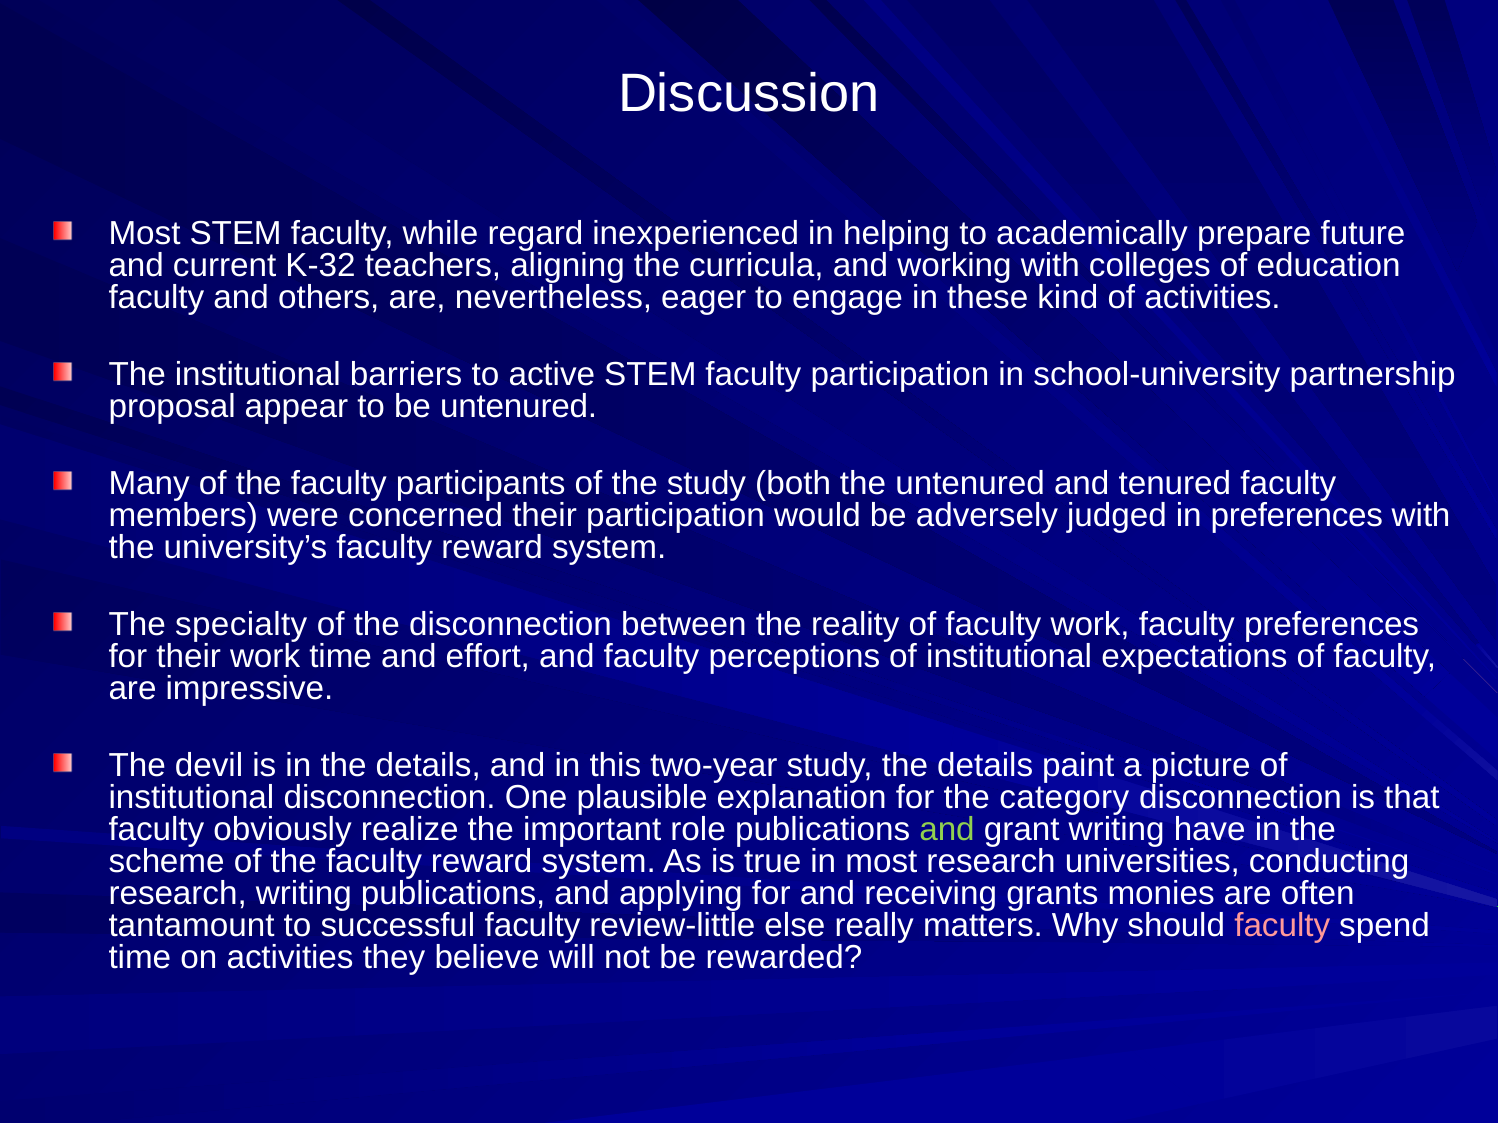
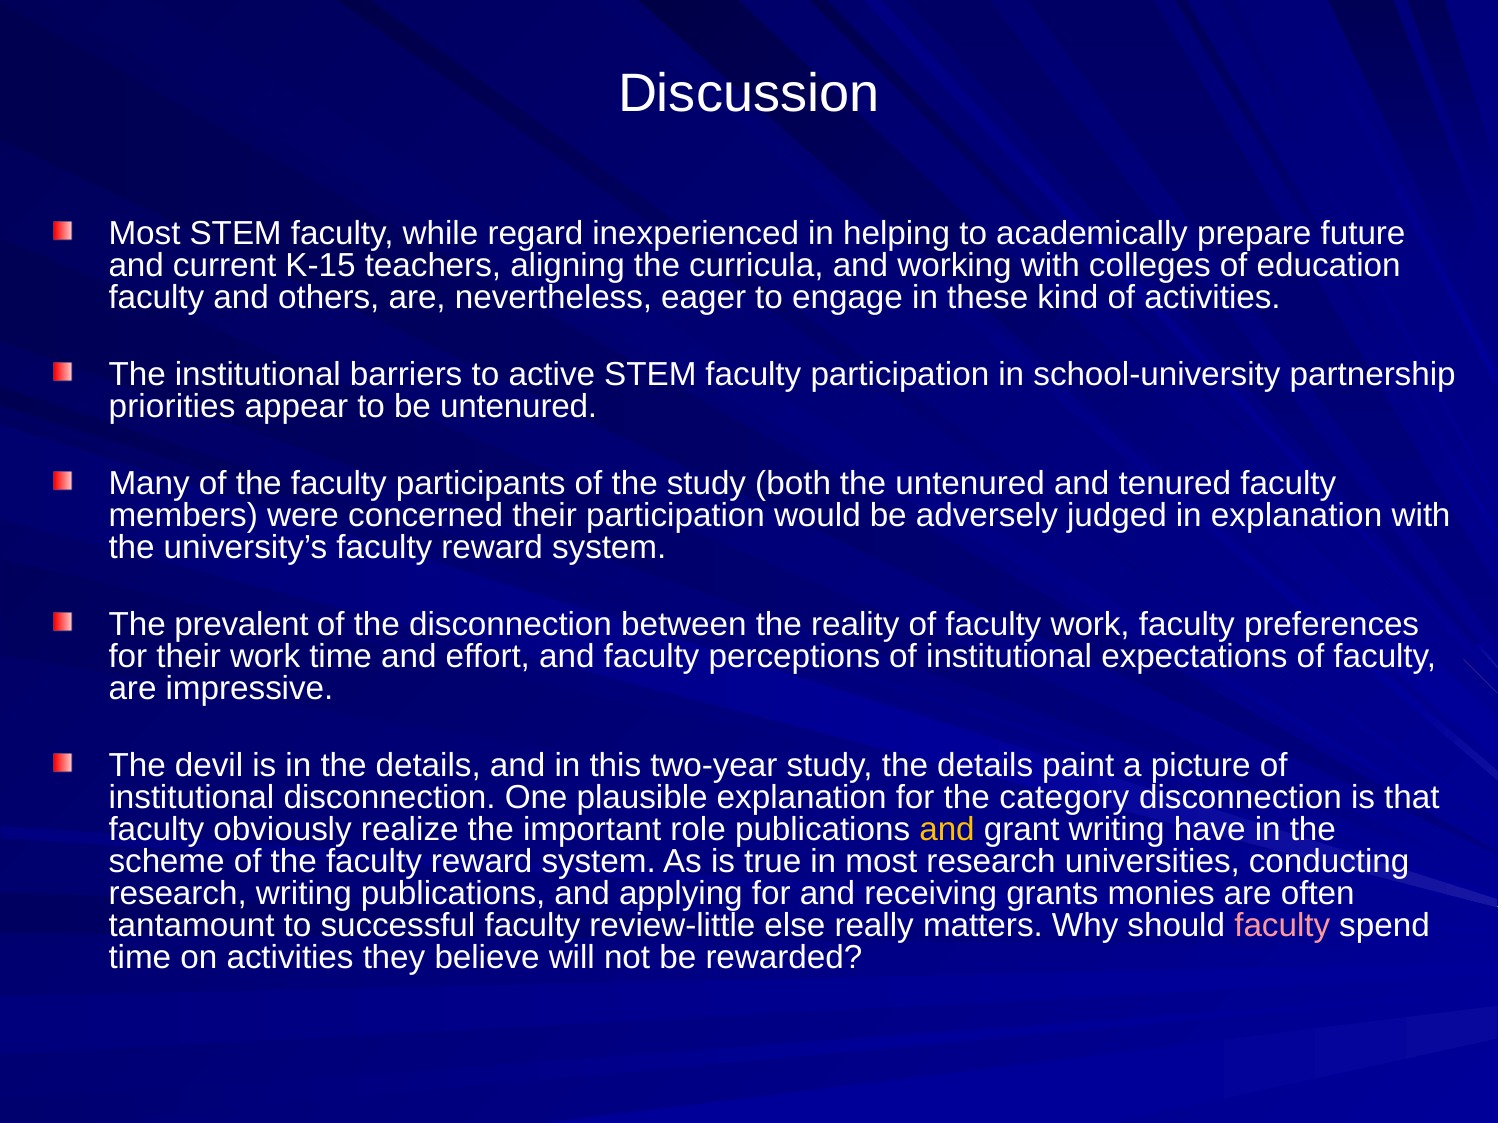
K-32: K-32 -> K-15
proposal: proposal -> priorities
in preferences: preferences -> explanation
specialty: specialty -> prevalent
and at (947, 830) colour: light green -> yellow
